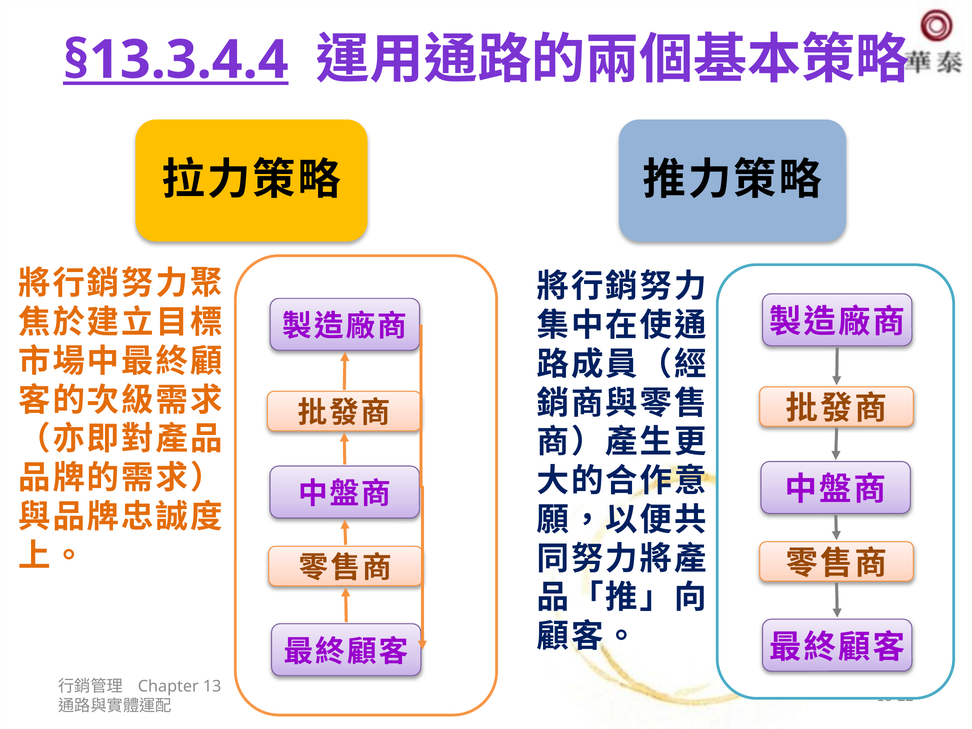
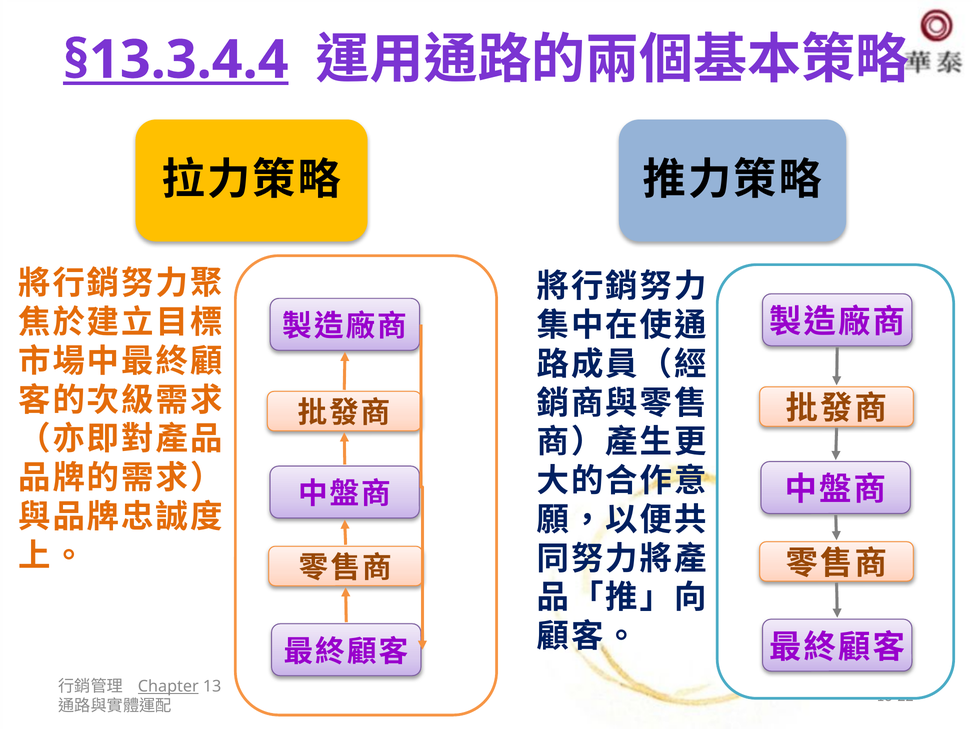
Chapter underline: none -> present
